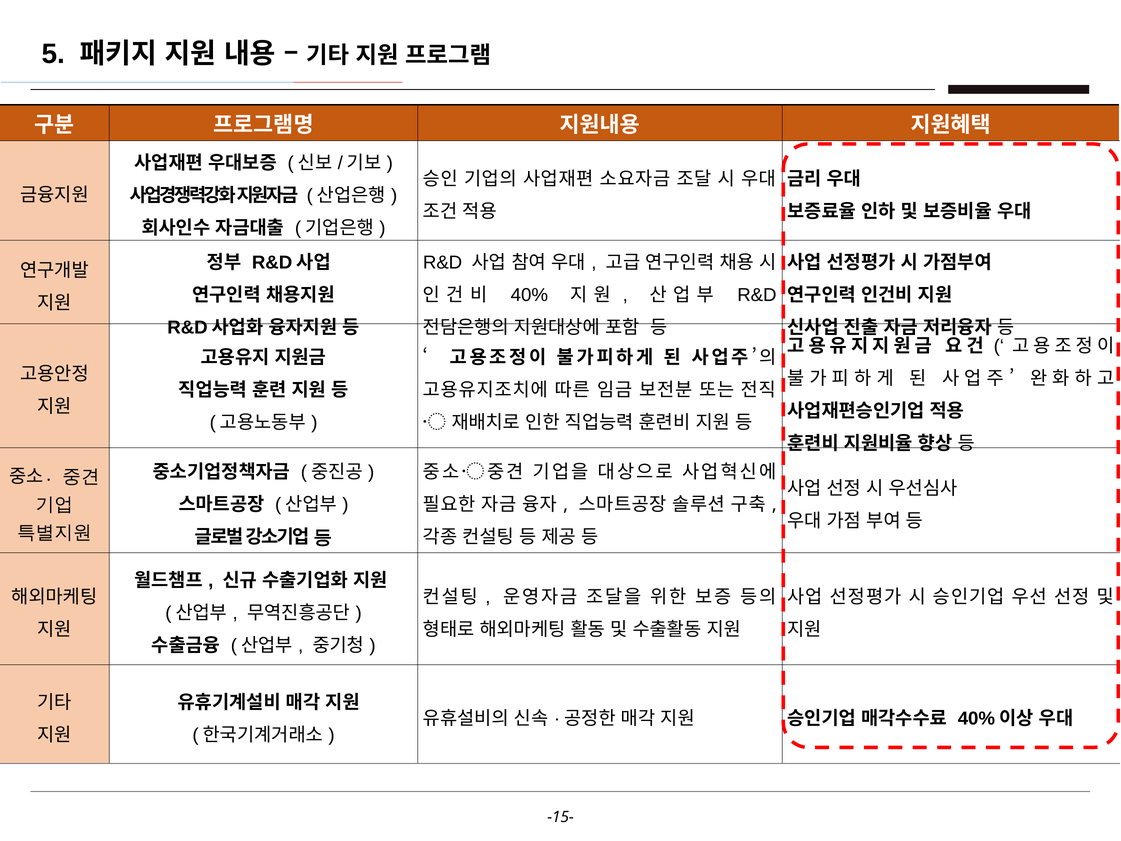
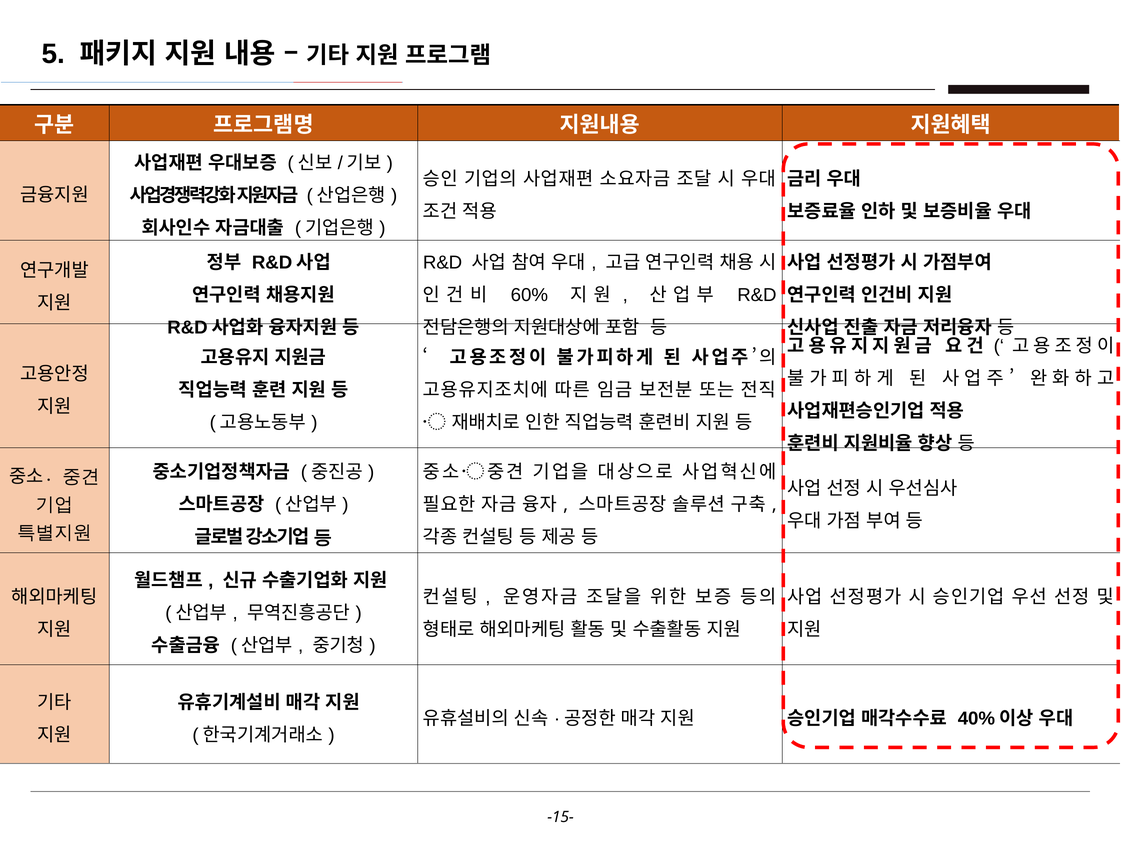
40%: 40% -> 60%
